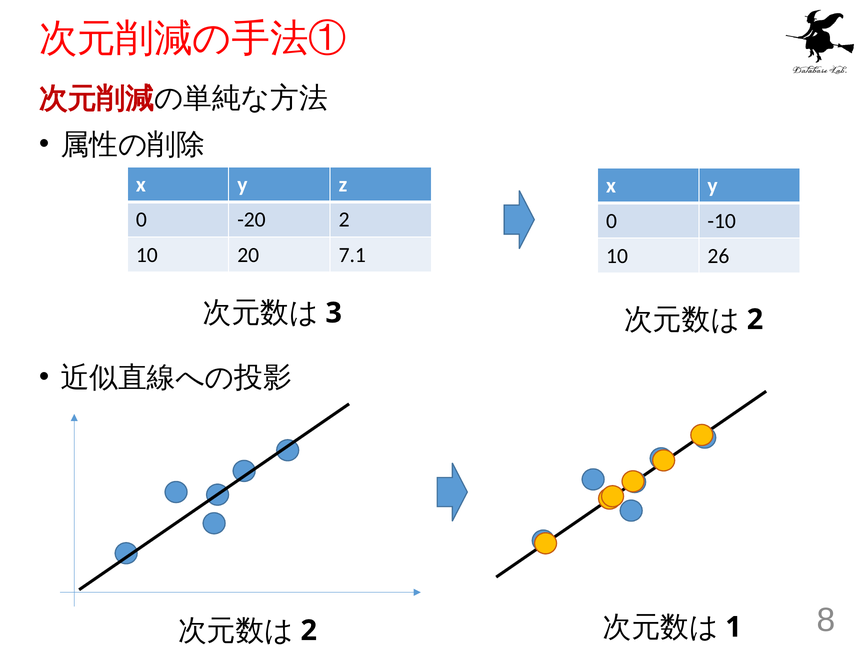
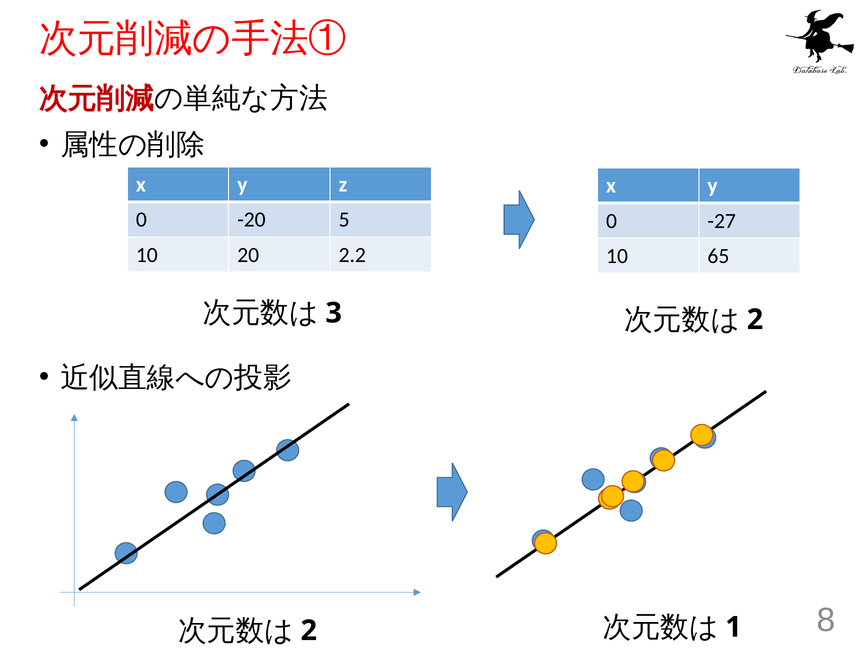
-20 2: 2 -> 5
-10: -10 -> -27
7.1: 7.1 -> 2.2
26: 26 -> 65
